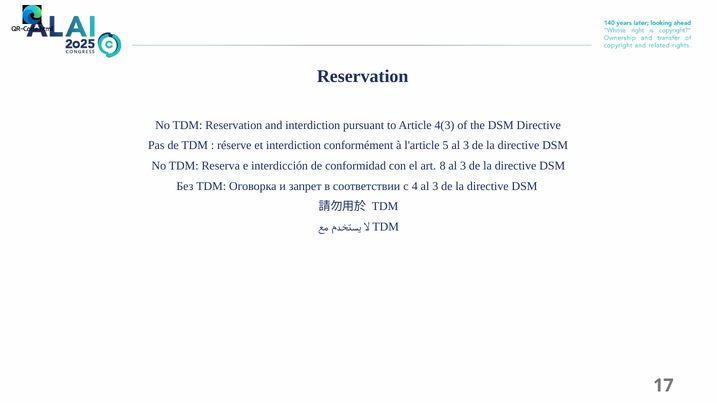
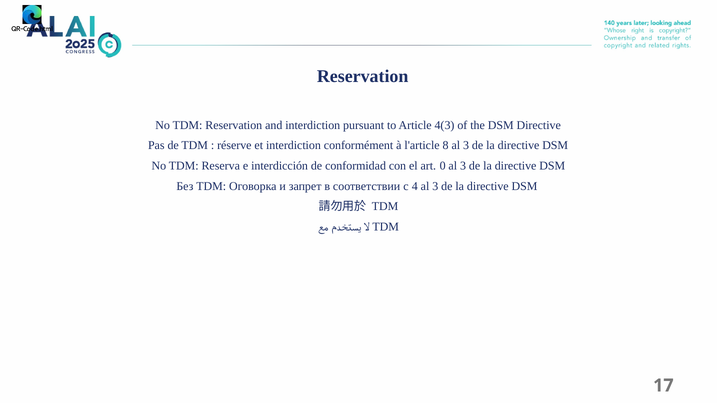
5: 5 -> 8
8: 8 -> 0
